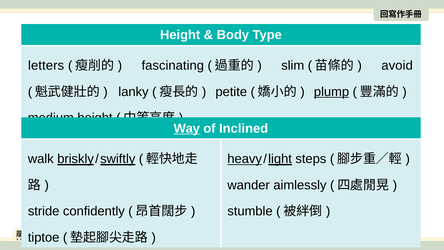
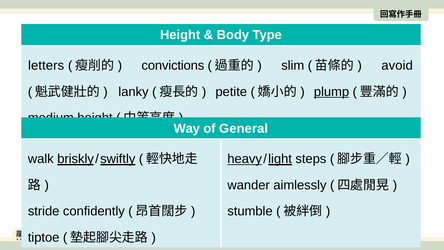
fascinating: fascinating -> convictions
Way underline: present -> none
Inclined: Inclined -> General
